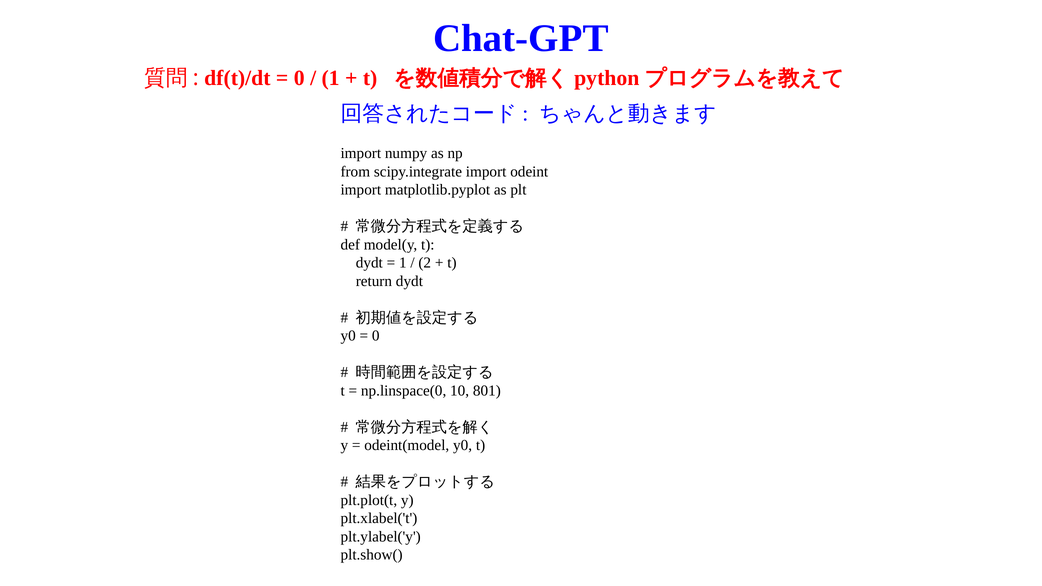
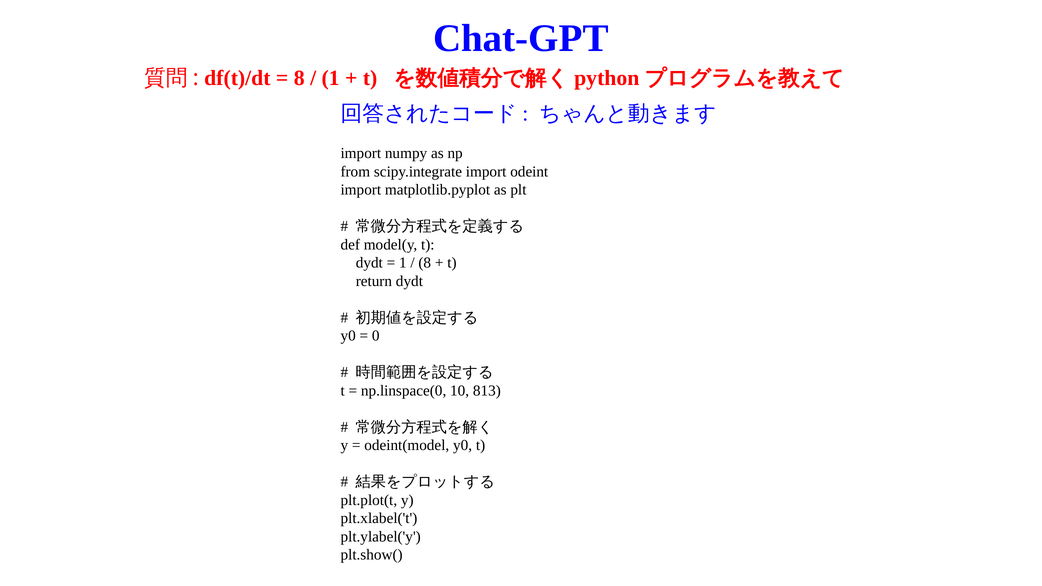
0 at (299, 78): 0 -> 8
2 at (425, 263): 2 -> 8
801: 801 -> 813
